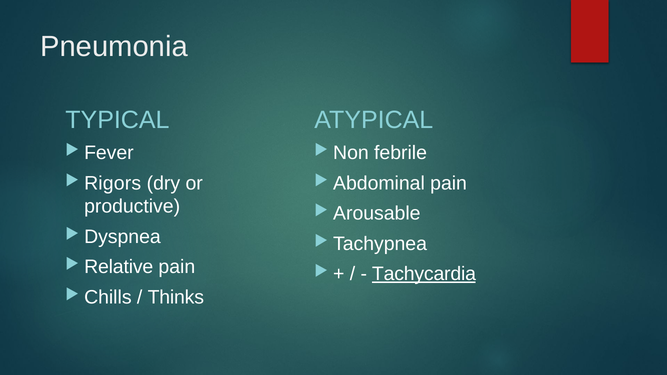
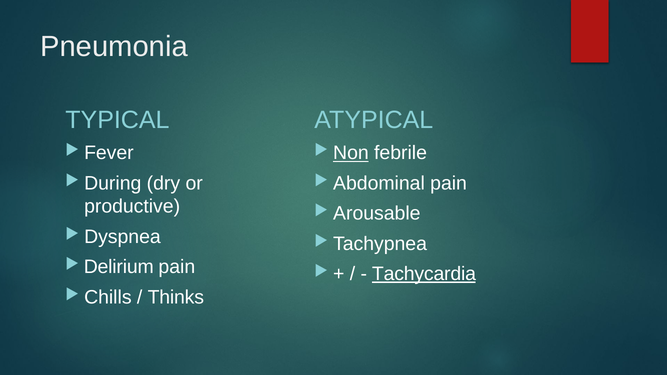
Non underline: none -> present
Rigors: Rigors -> During
Relative: Relative -> Delirium
